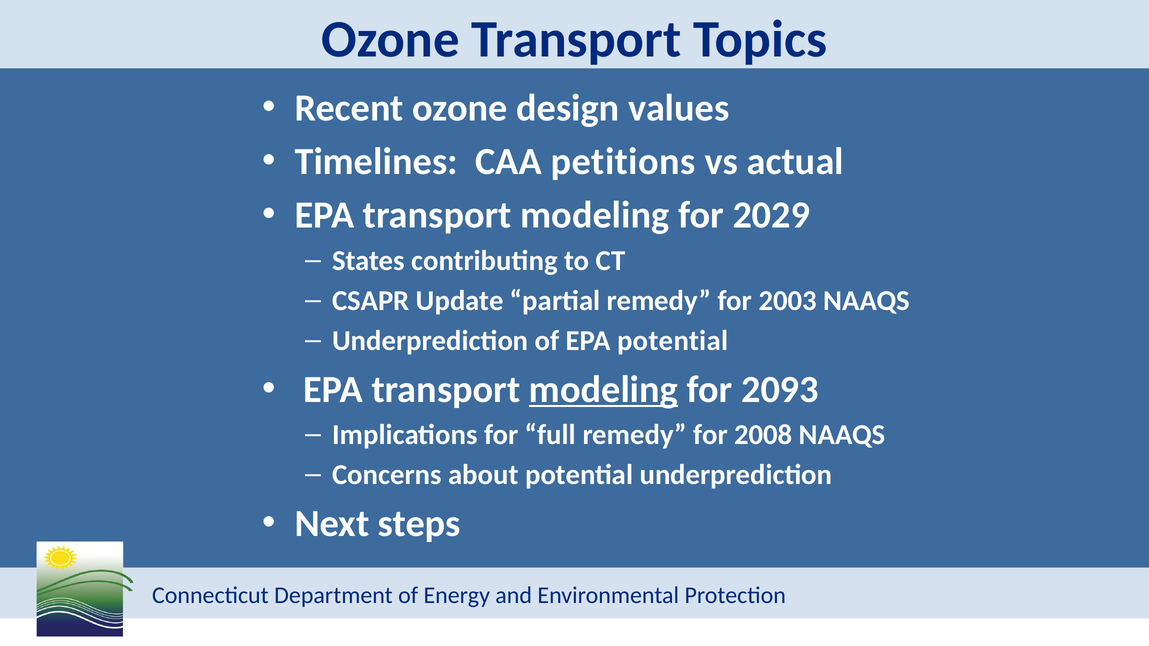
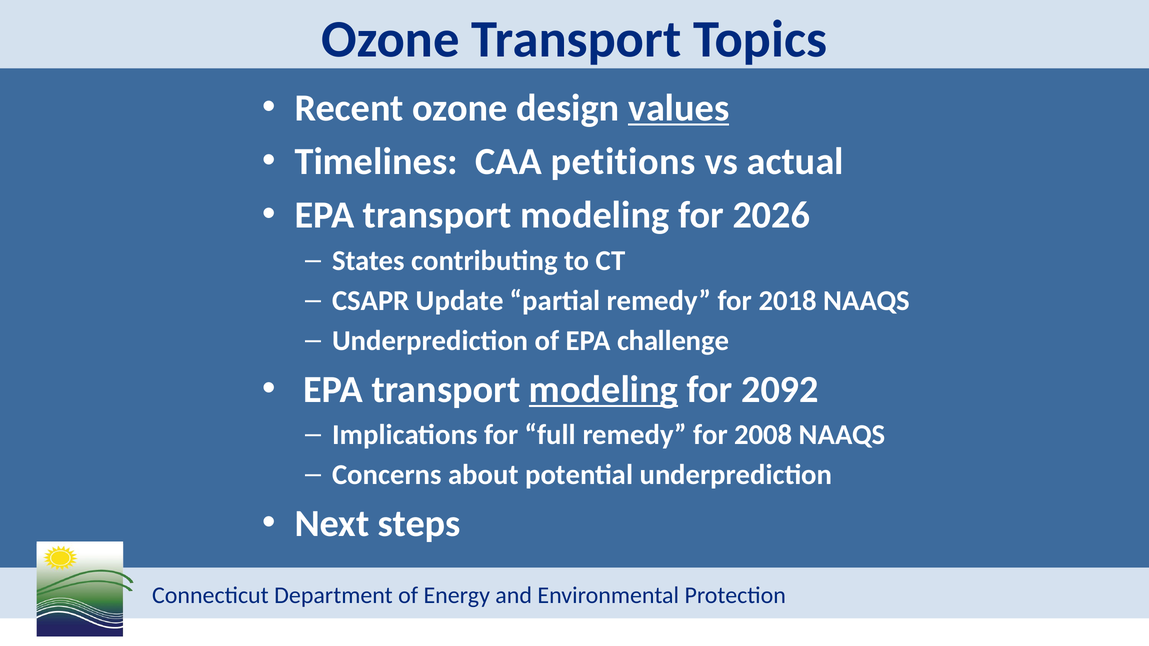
values underline: none -> present
2029: 2029 -> 2026
2003: 2003 -> 2018
EPA potential: potential -> challenge
2093: 2093 -> 2092
